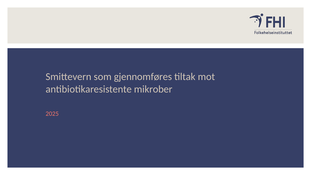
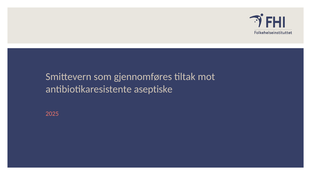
mikrober: mikrober -> aseptiske
